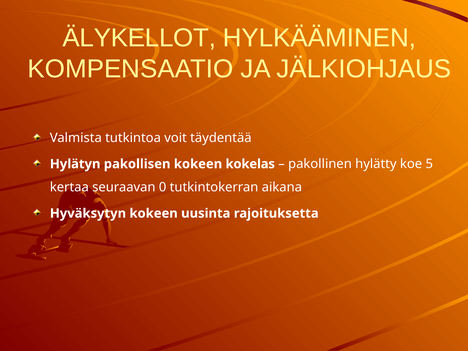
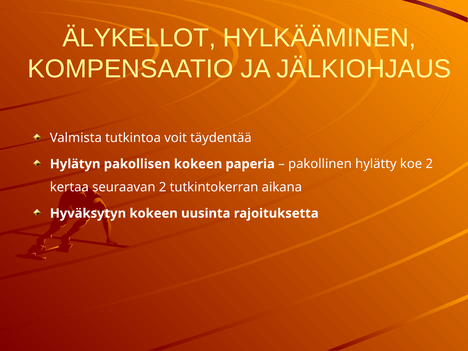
kokelas: kokelas -> paperia
koe 5: 5 -> 2
seuraavan 0: 0 -> 2
